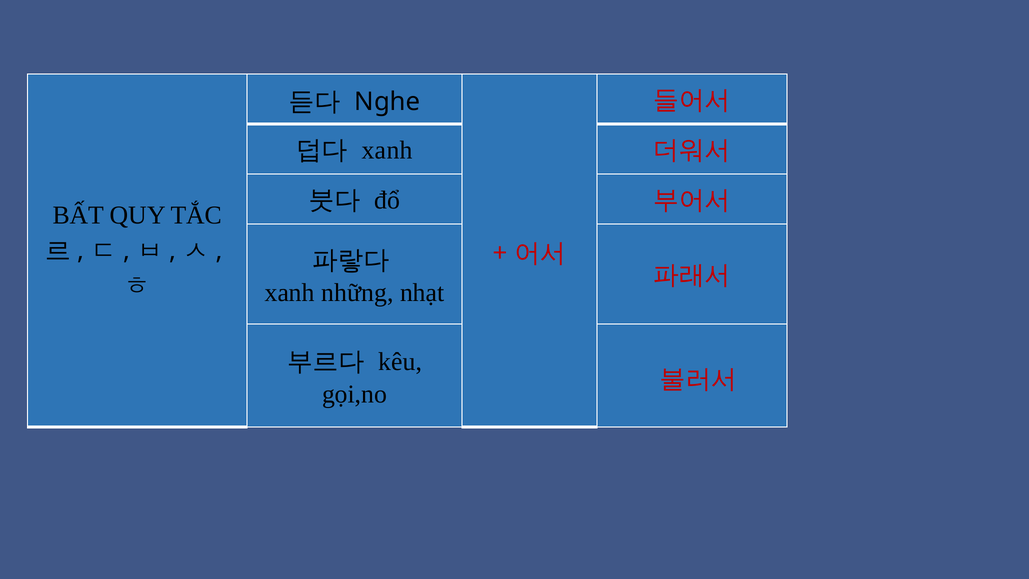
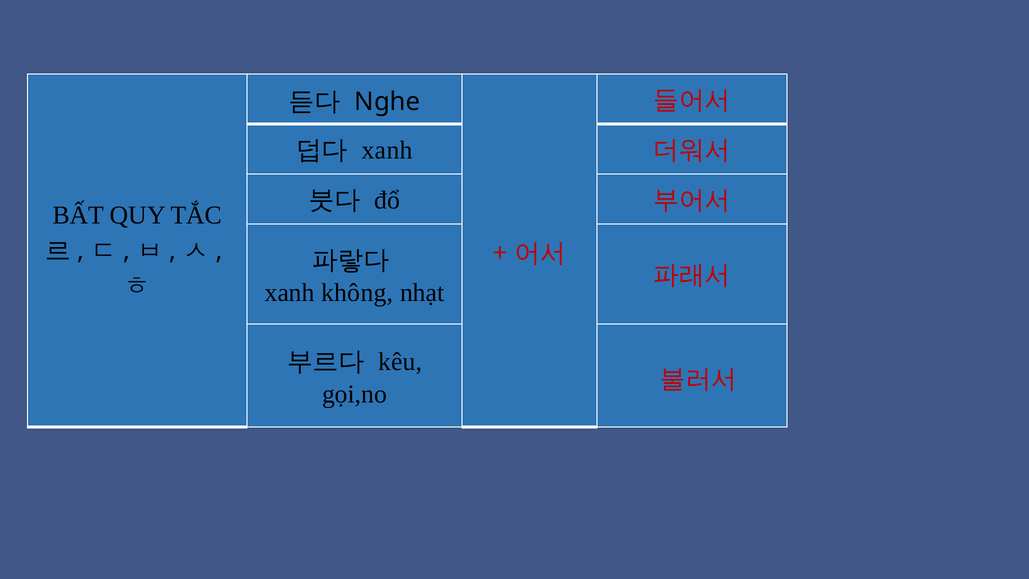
những: những -> không
